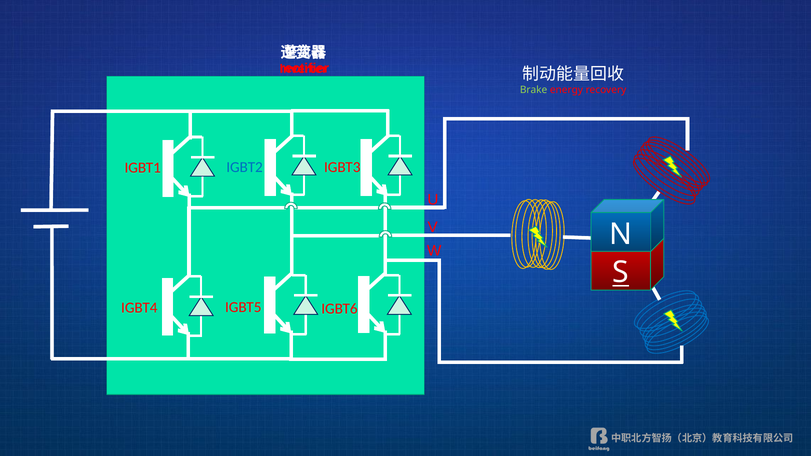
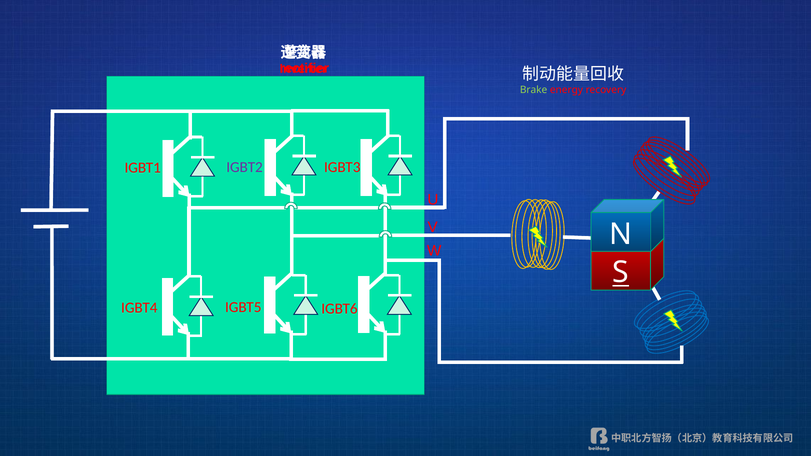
IGBT2 colour: blue -> purple
